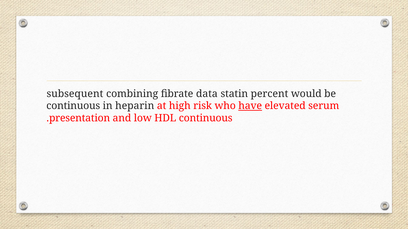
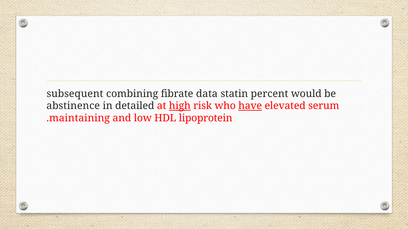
continuous at (73, 106): continuous -> abstinence
heparin: heparin -> detailed
high underline: none -> present
presentation: presentation -> maintaining
HDL continuous: continuous -> lipoprotein
